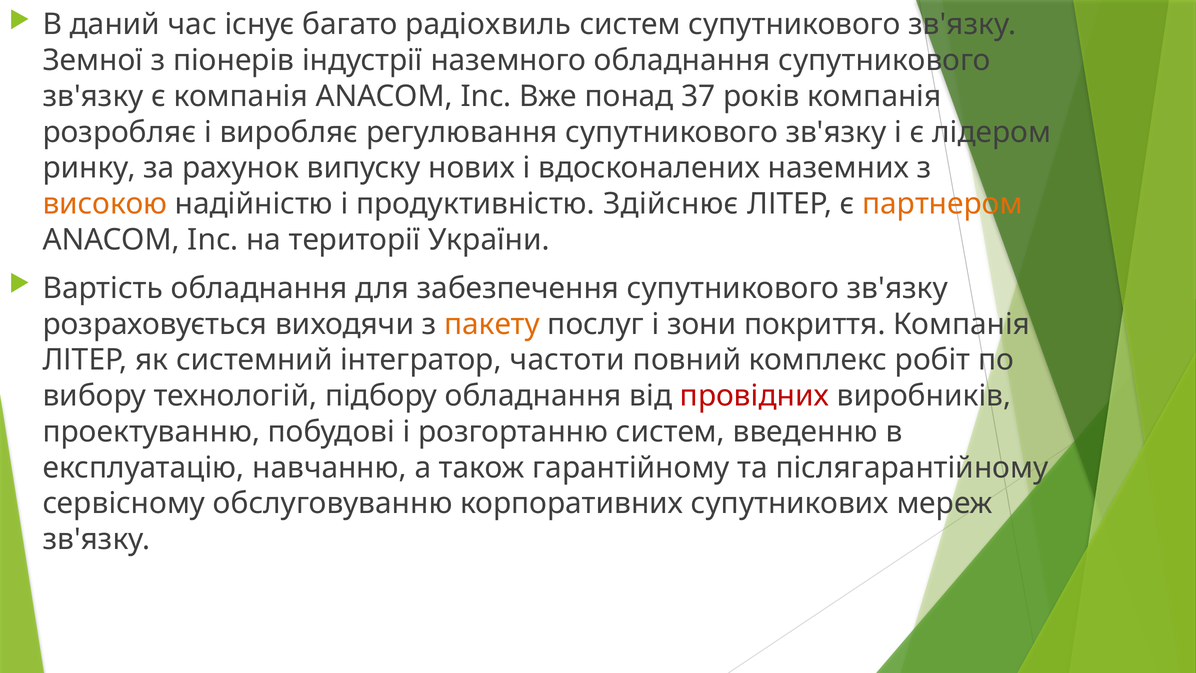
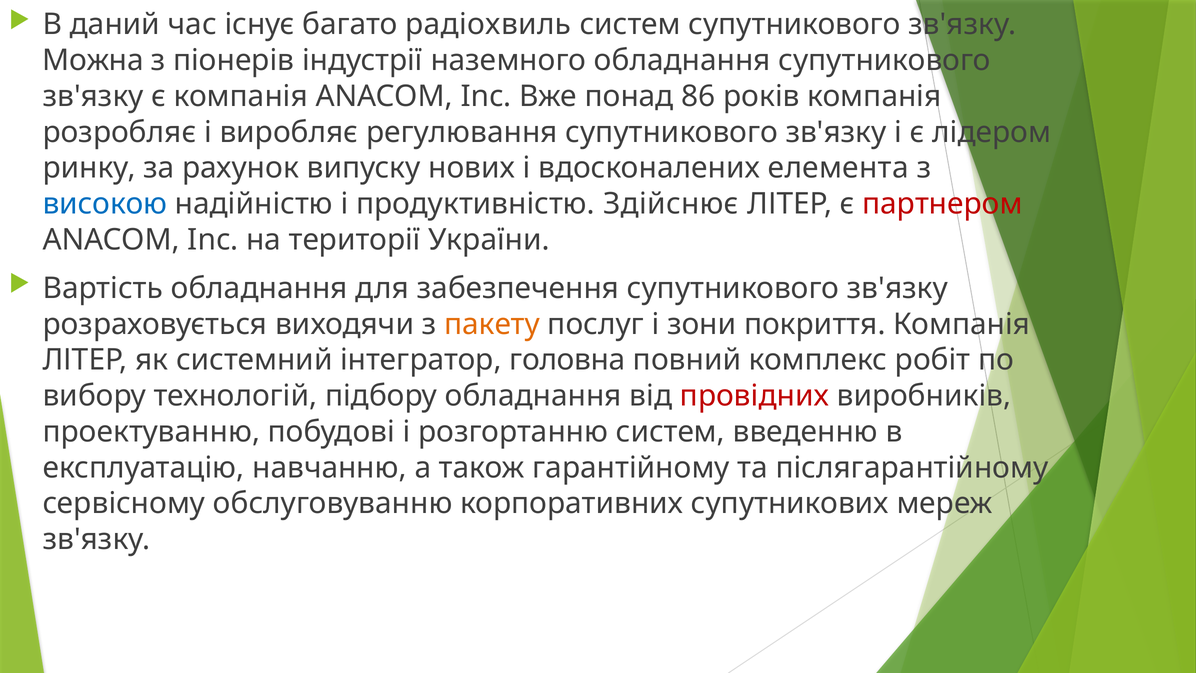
Земної: Земної -> Можна
37: 37 -> 86
наземних: наземних -> елемента
високою colour: orange -> blue
партнером colour: orange -> red
частоти: частоти -> головна
